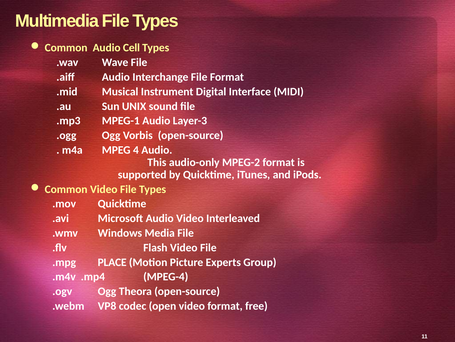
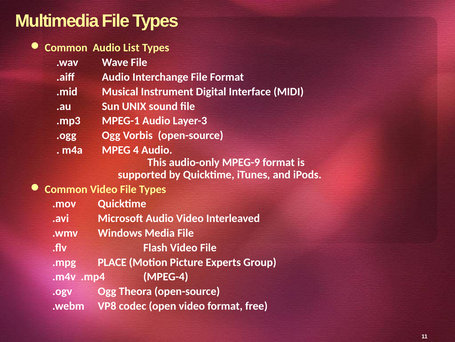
Cell: Cell -> List
MPEG-2: MPEG-2 -> MPEG-9
